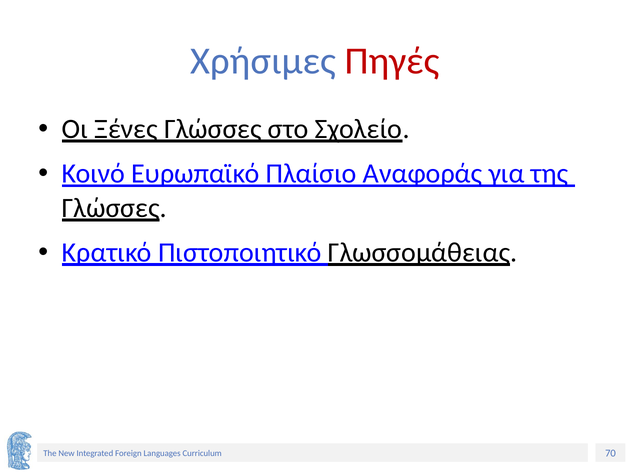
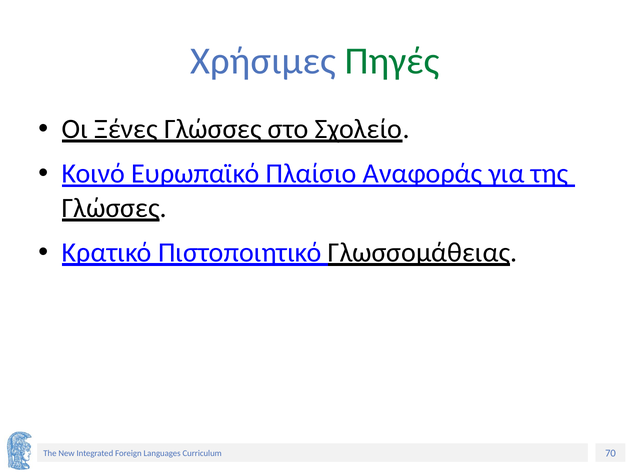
Πηγές colour: red -> green
